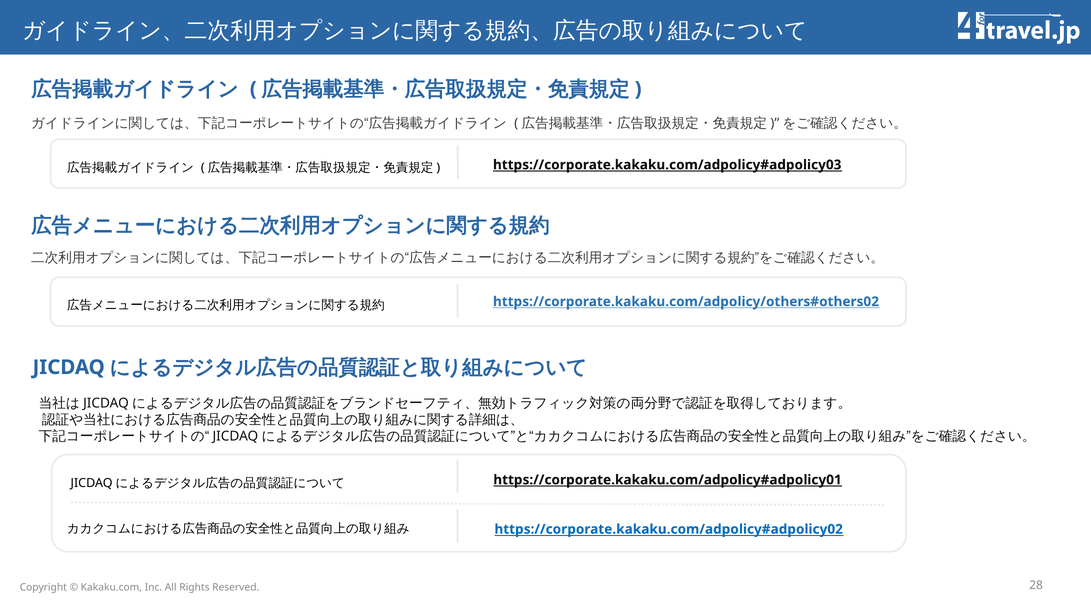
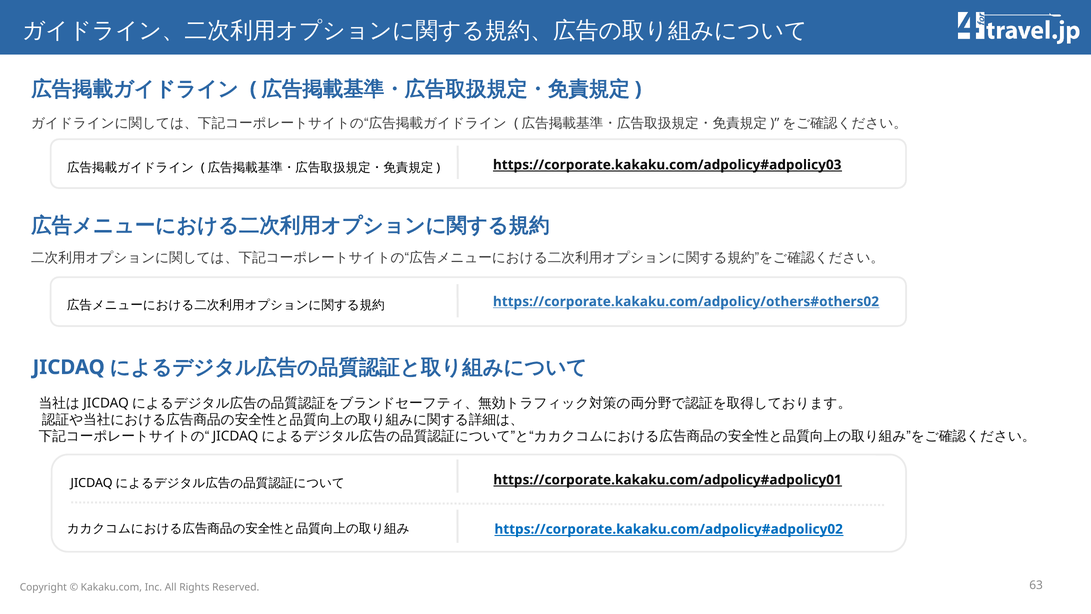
28: 28 -> 63
